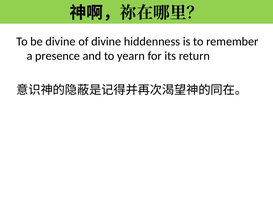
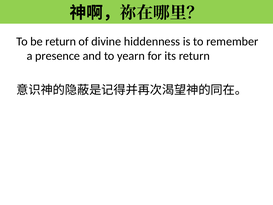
be divine: divine -> return
